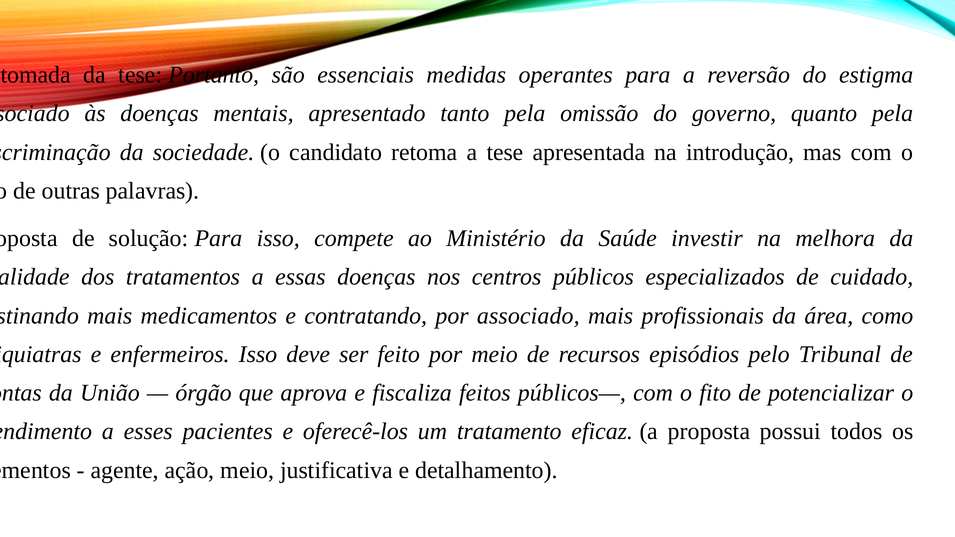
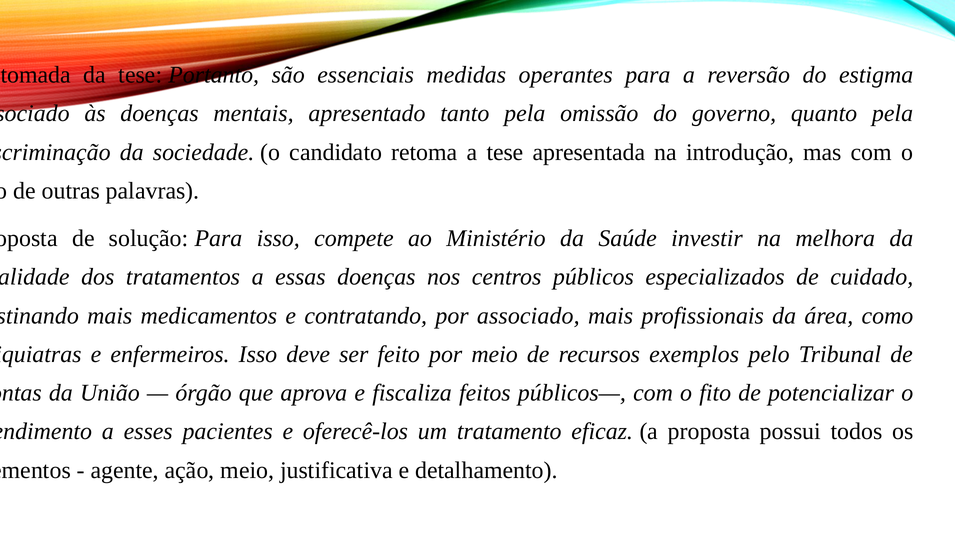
episódios: episódios -> exemplos
